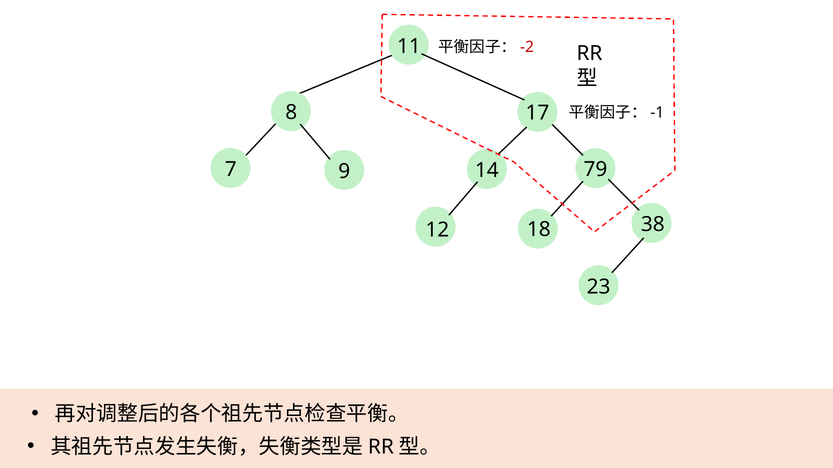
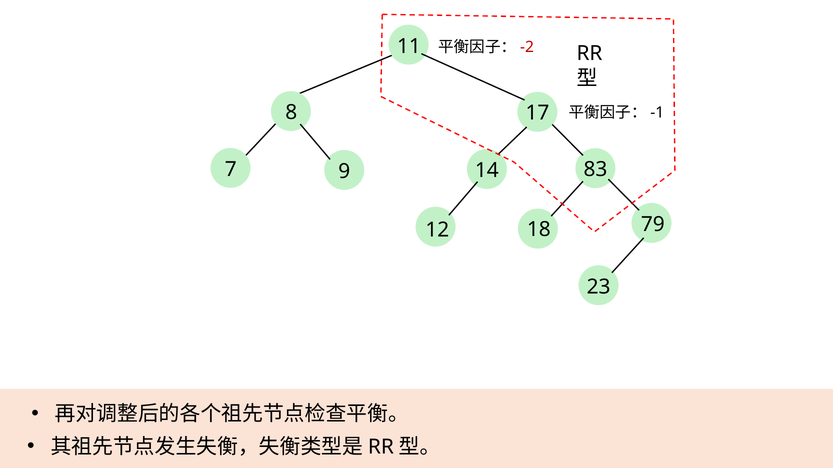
79: 79 -> 83
38: 38 -> 79
